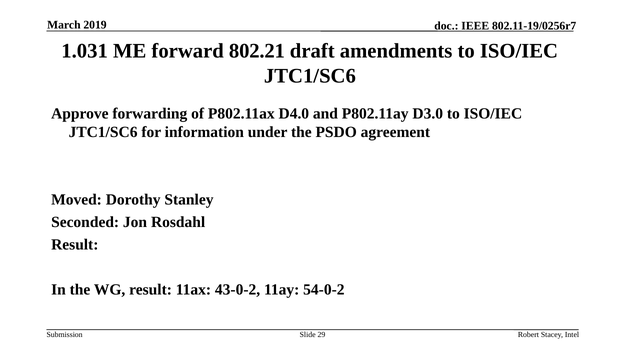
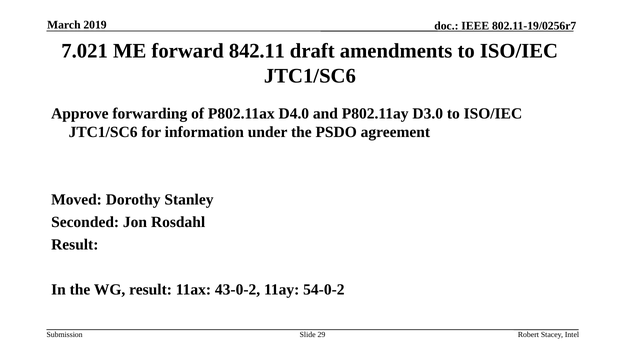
1.031: 1.031 -> 7.021
802.21: 802.21 -> 842.11
